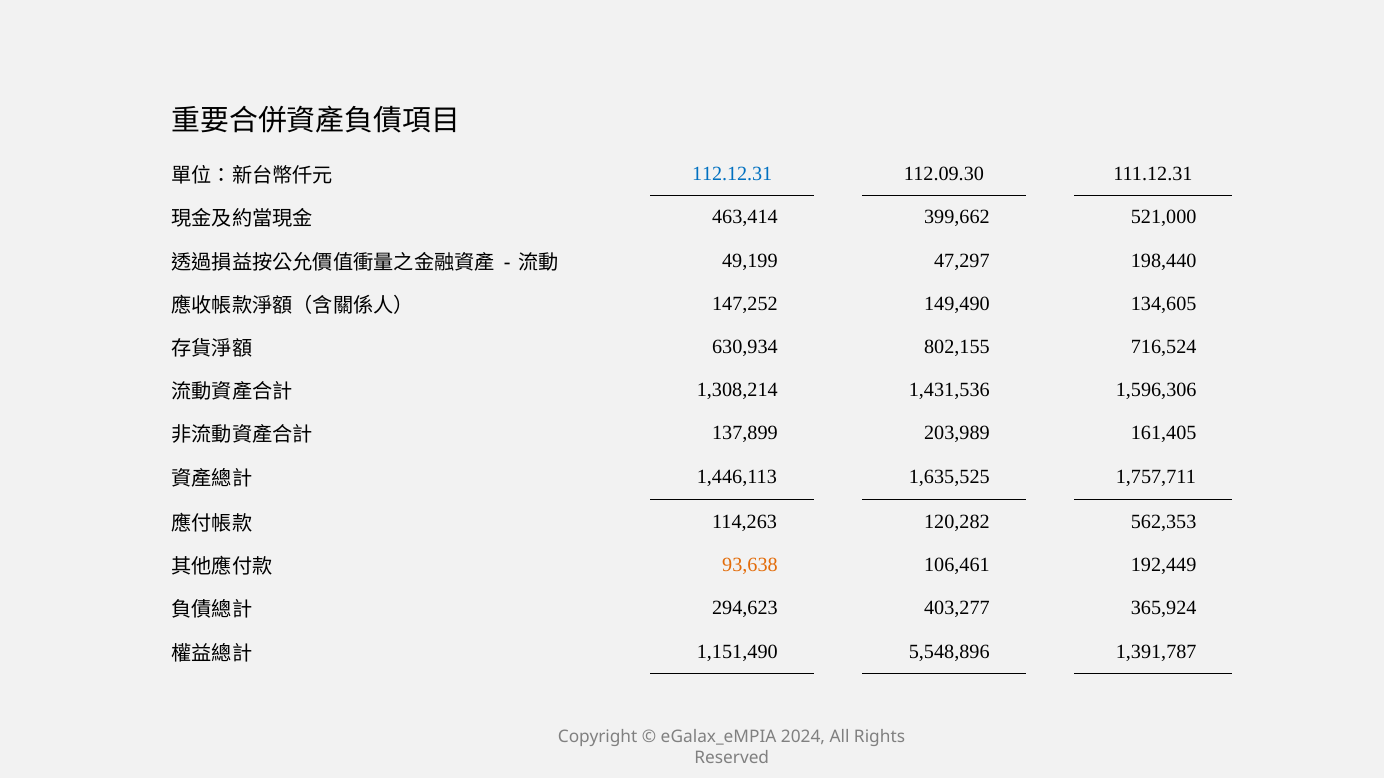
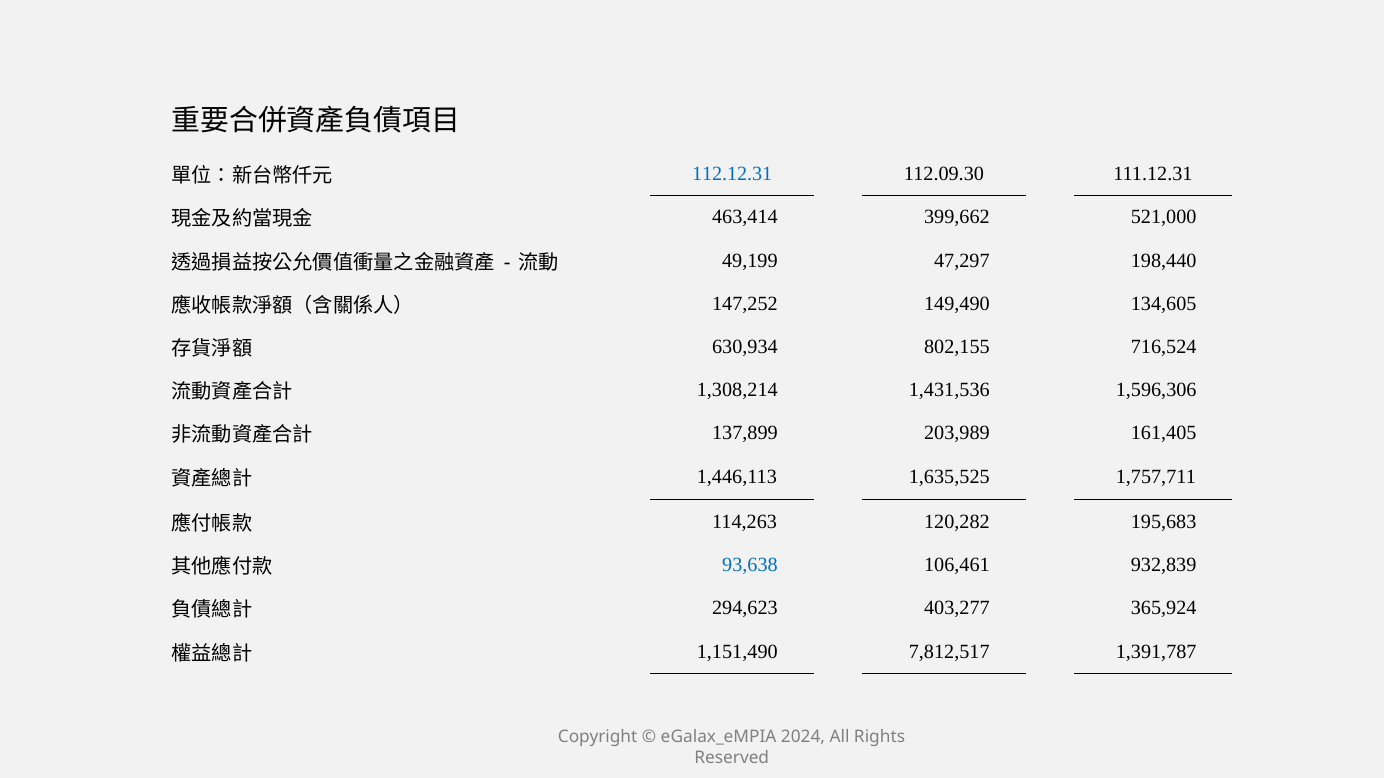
562,353: 562,353 -> 195,683
93,638 colour: orange -> blue
192,449: 192,449 -> 932,839
5,548,896: 5,548,896 -> 7,812,517
